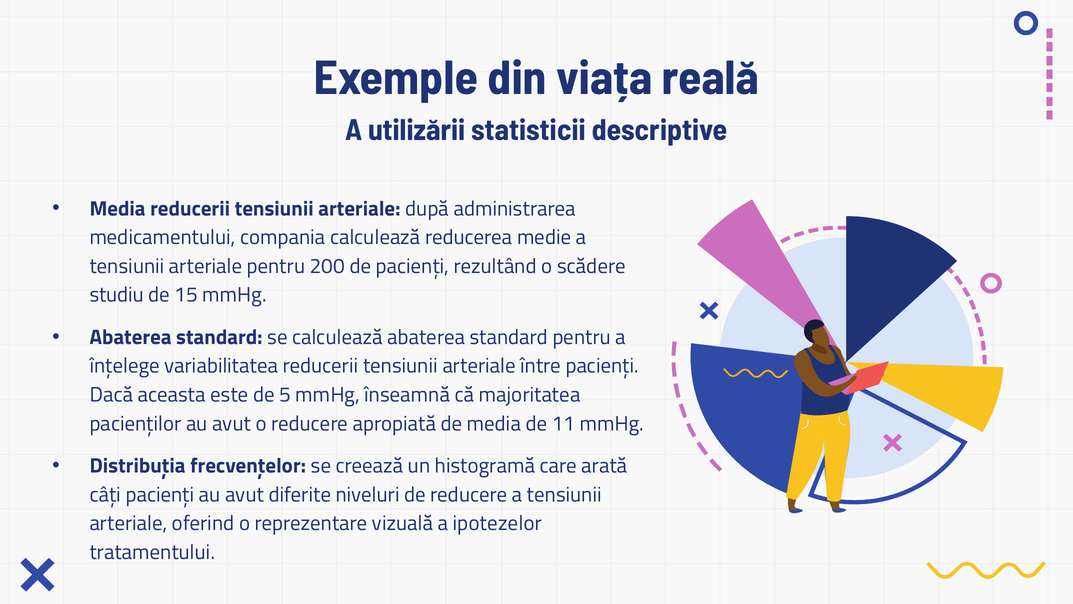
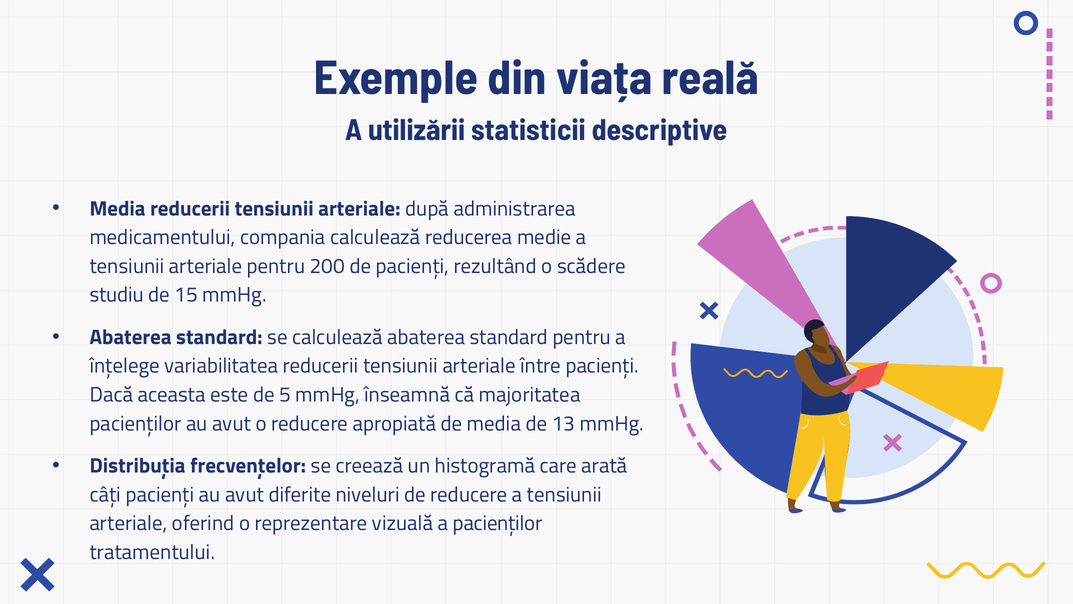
11: 11 -> 13
a ipotezelor: ipotezelor -> pacienților
